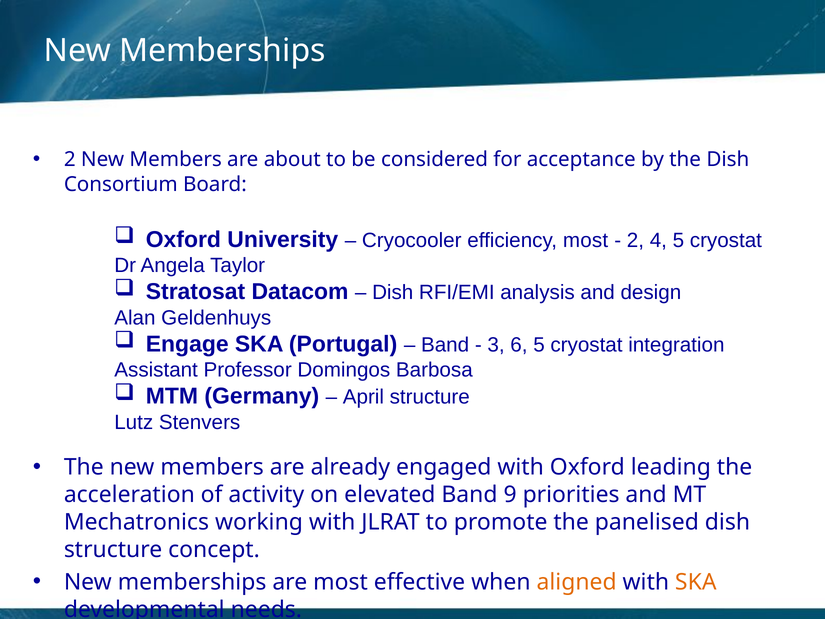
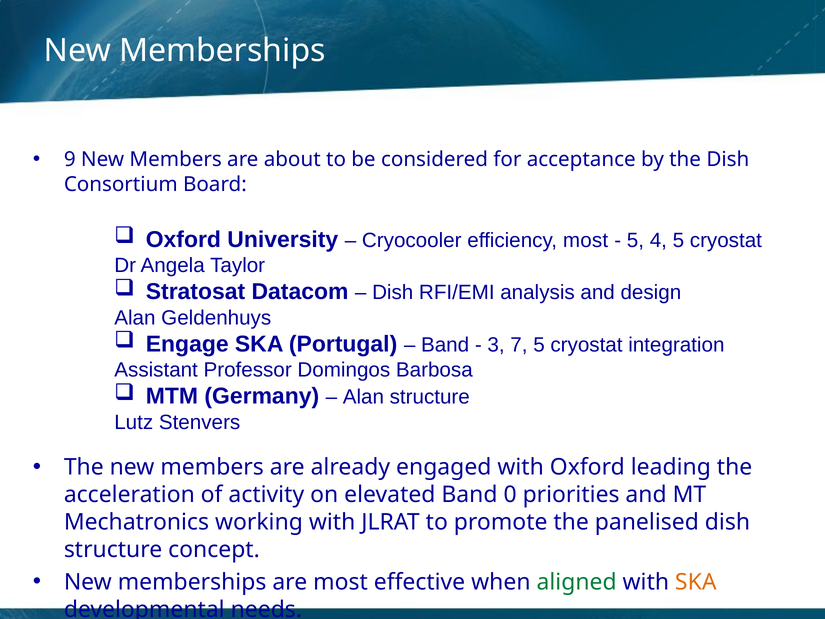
2 at (70, 159): 2 -> 9
2 at (635, 240): 2 -> 5
6: 6 -> 7
April at (363, 397): April -> Alan
9: 9 -> 0
aligned colour: orange -> green
